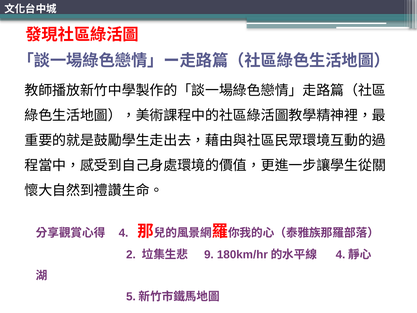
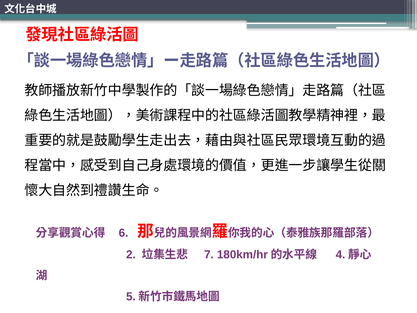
4: 4 -> 6
9: 9 -> 7
